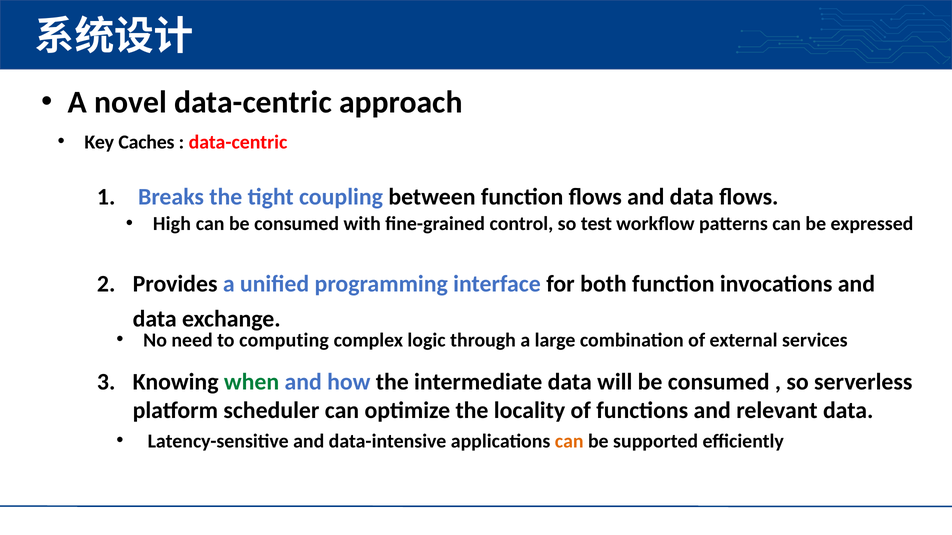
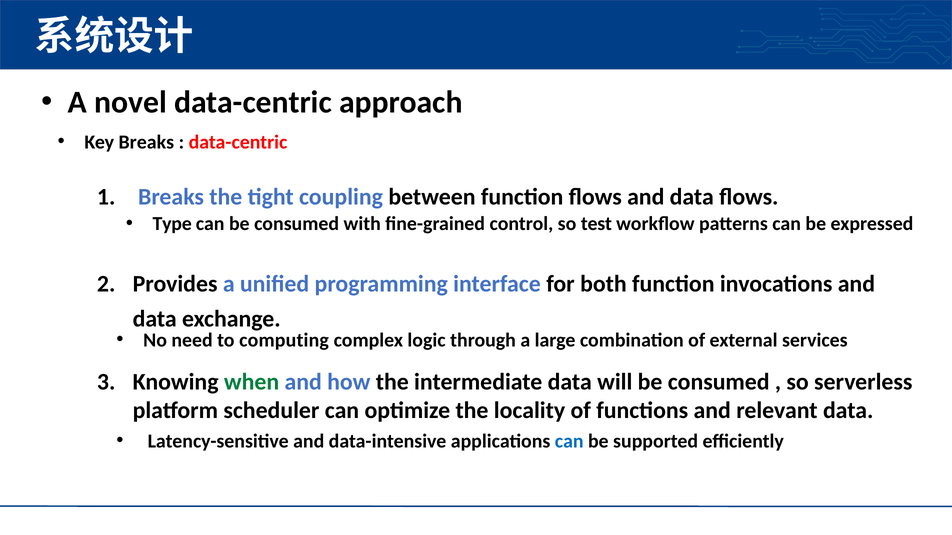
Key Caches: Caches -> Breaks
High: High -> Type
can at (569, 441) colour: orange -> blue
